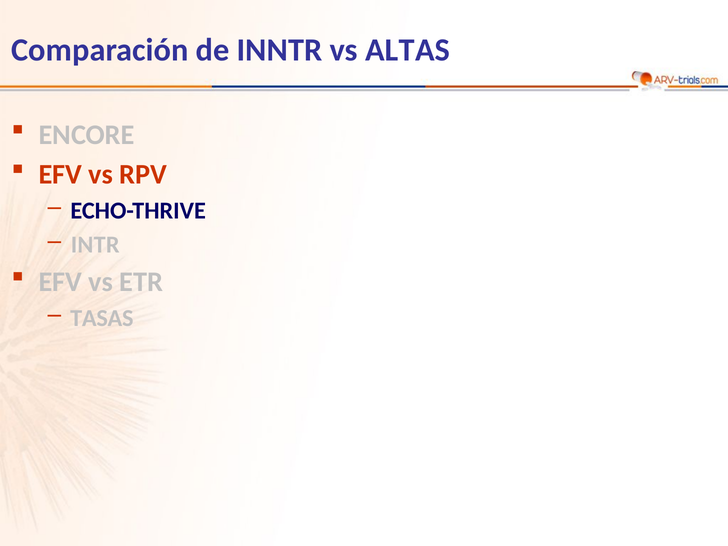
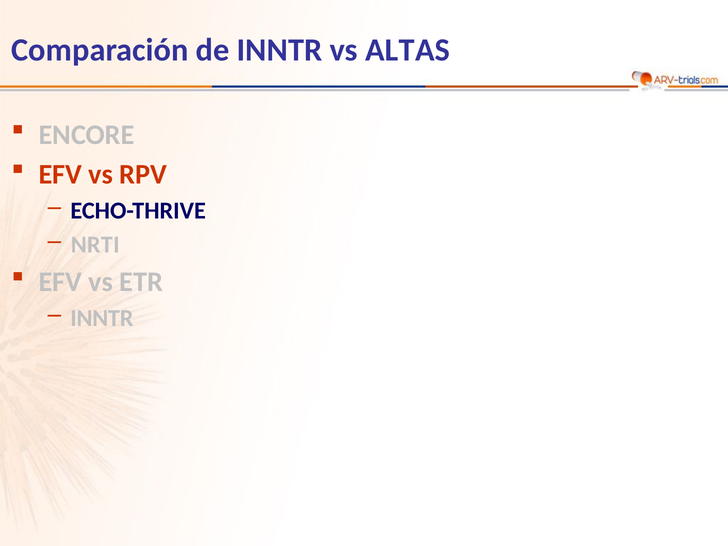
INTR: INTR -> NRTI
TASAS at (102, 318): TASAS -> INNTR
